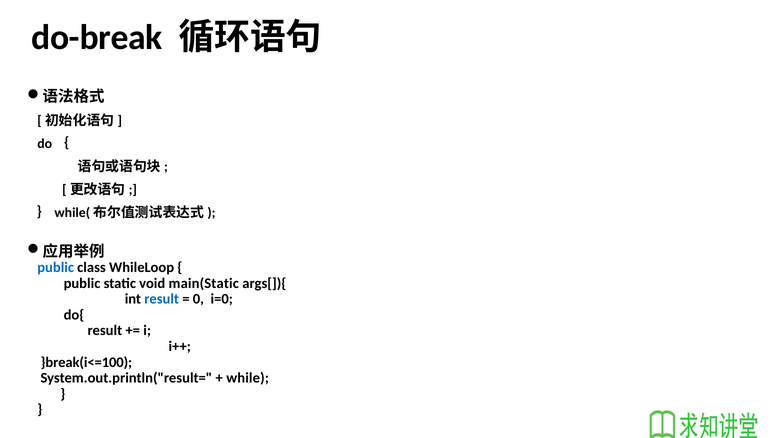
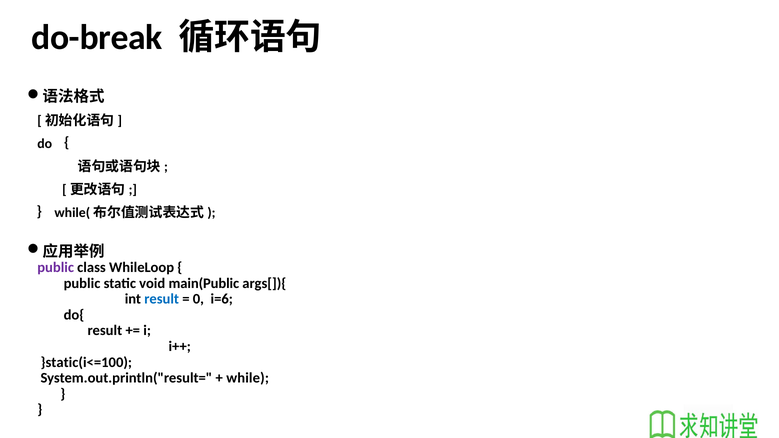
public at (56, 268) colour: blue -> purple
main(Static: main(Static -> main(Public
i=0: i=0 -> i=6
}break(i<=100: }break(i<=100 -> }static(i<=100
